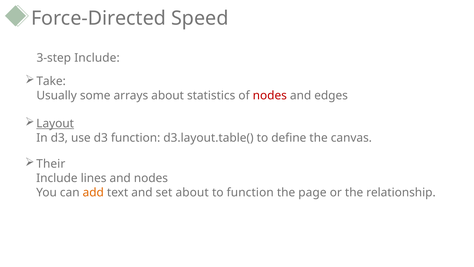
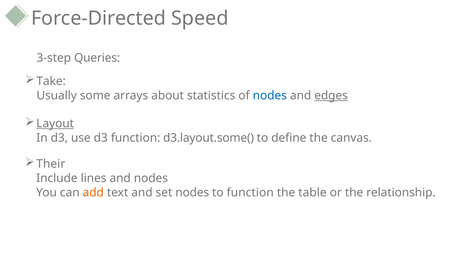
3-step Include: Include -> Queries
nodes at (270, 95) colour: red -> blue
edges underline: none -> present
d3.layout.table(: d3.layout.table( -> d3.layout.some(
set about: about -> nodes
page: page -> table
